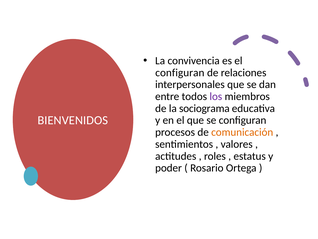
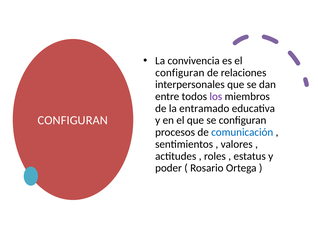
sociograma: sociograma -> entramado
BIENVENIDOS at (73, 120): BIENVENIDOS -> CONFIGURAN
comunicación colour: orange -> blue
